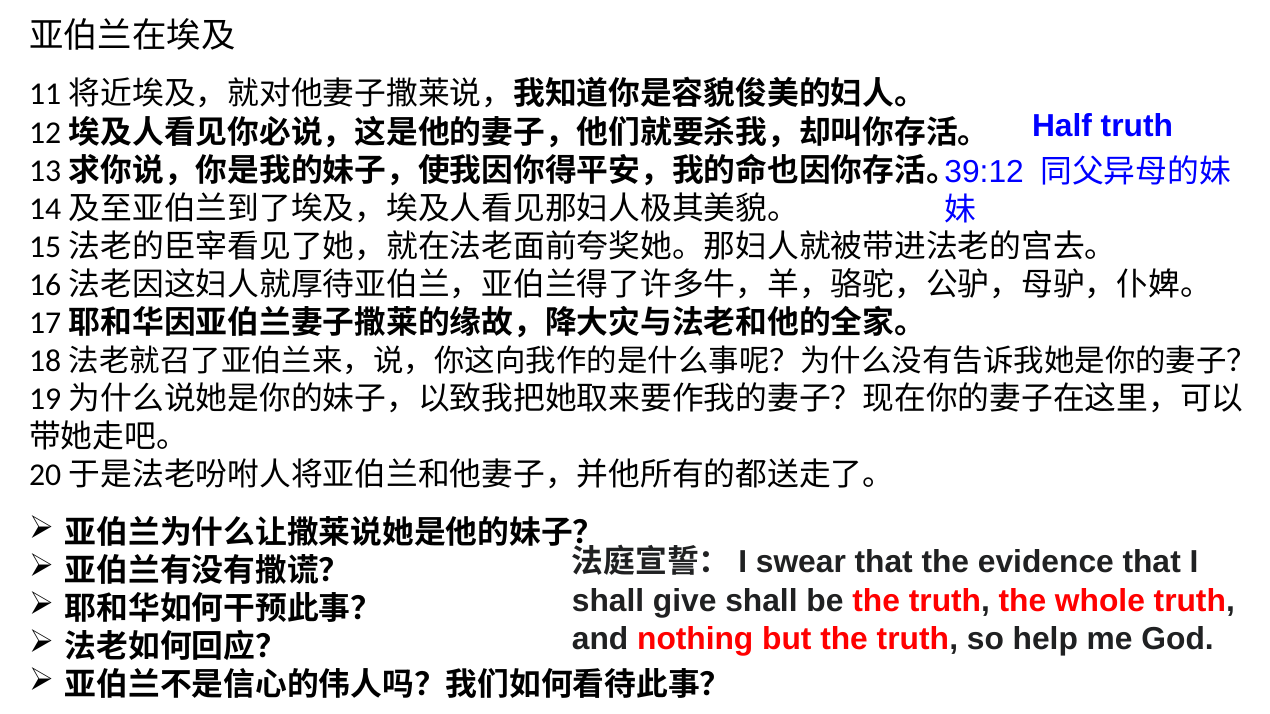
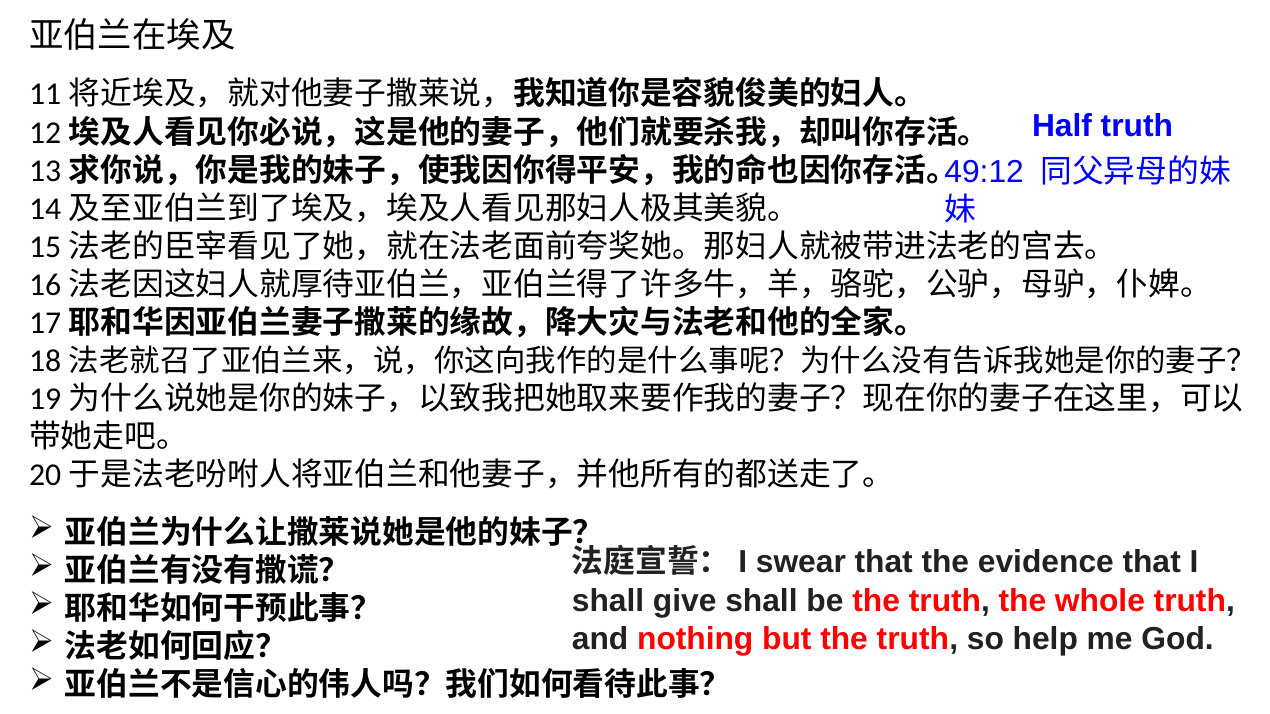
39:12: 39:12 -> 49:12
